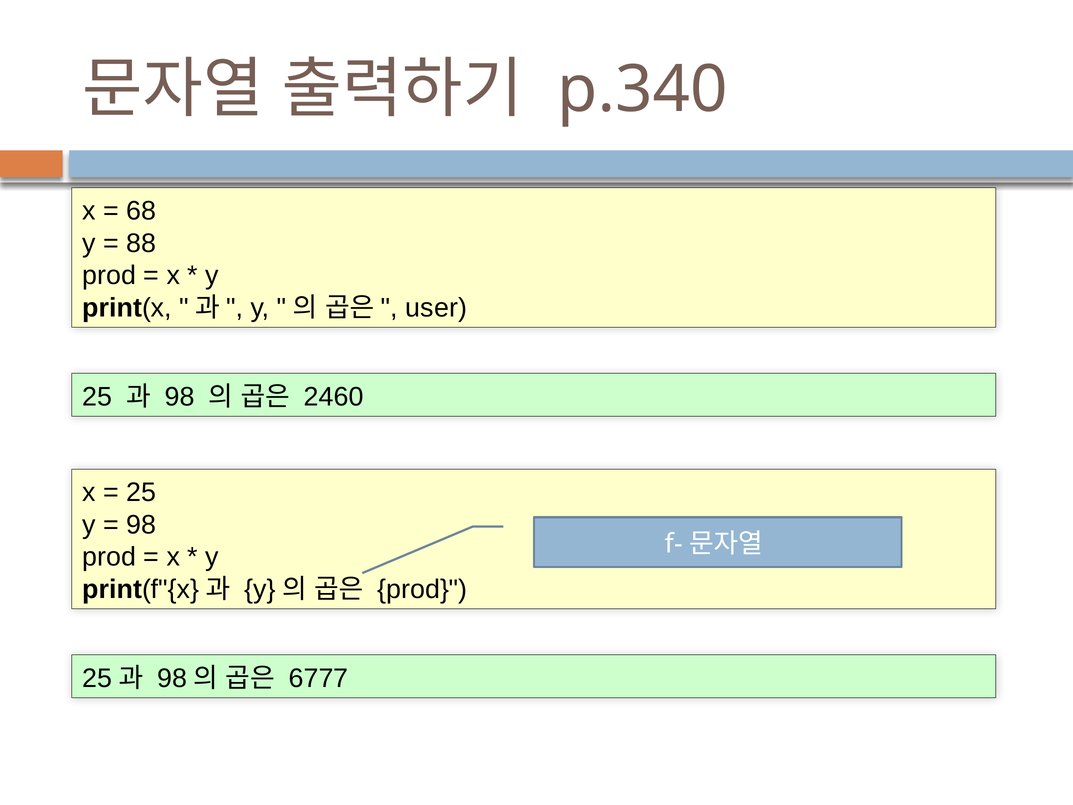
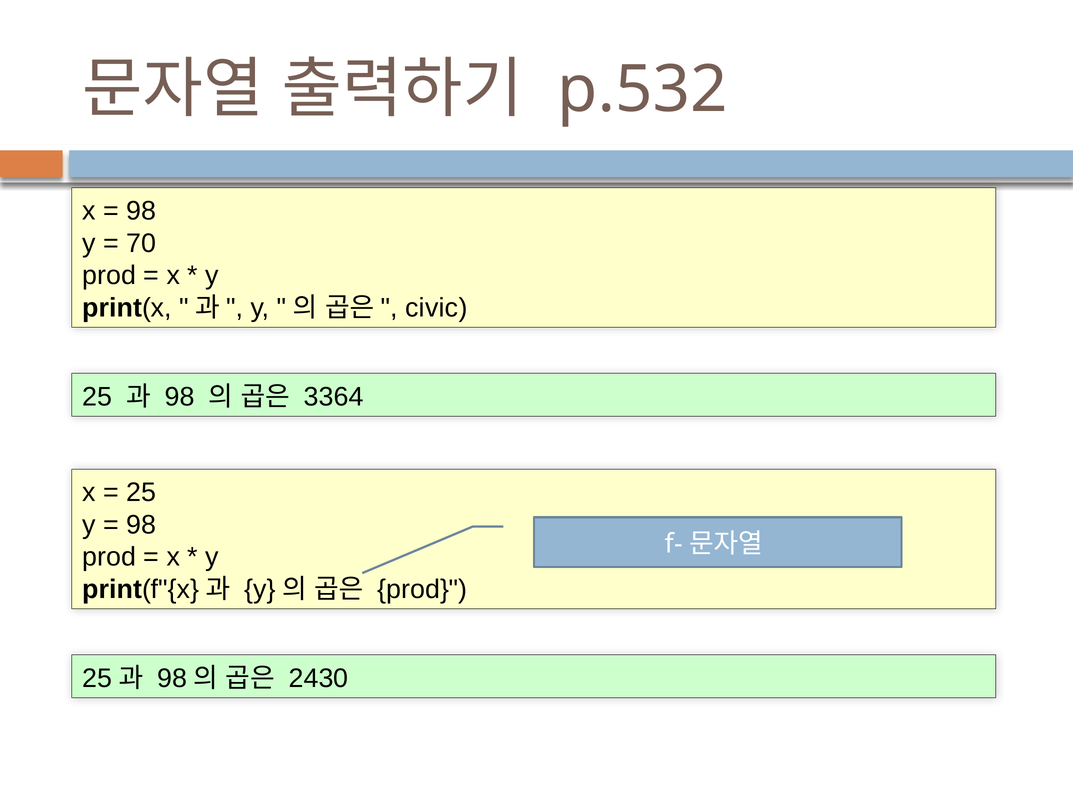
p.340: p.340 -> p.532
68 at (141, 211): 68 -> 98
88: 88 -> 70
user: user -> civic
2460: 2460 -> 3364
6777: 6777 -> 2430
